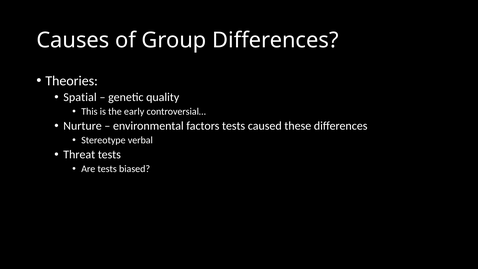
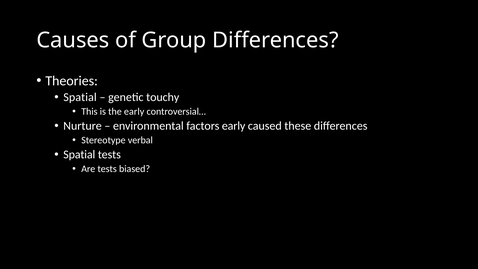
quality: quality -> touchy
factors tests: tests -> early
Threat at (79, 155): Threat -> Spatial
